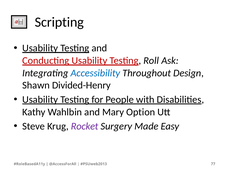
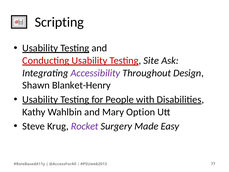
Roll: Roll -> Site
Accessibility colour: blue -> purple
Divided-Henry: Divided-Henry -> Blanket-Henry
